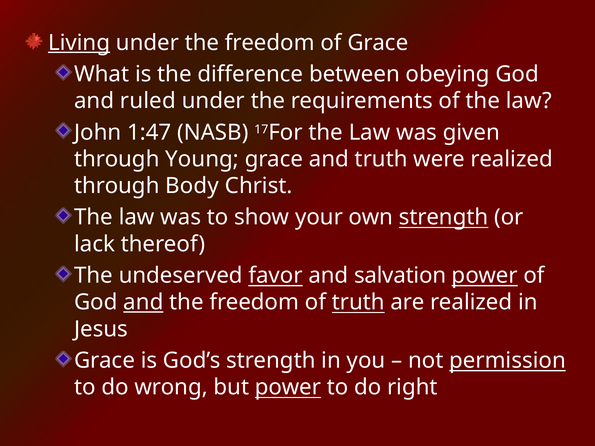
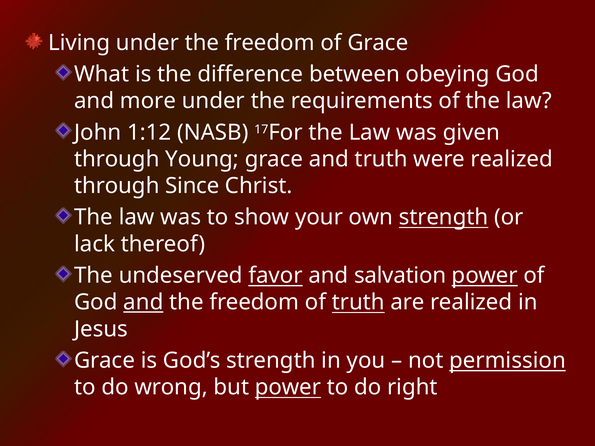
Living underline: present -> none
ruled: ruled -> more
1:47: 1:47 -> 1:12
Body: Body -> Since
